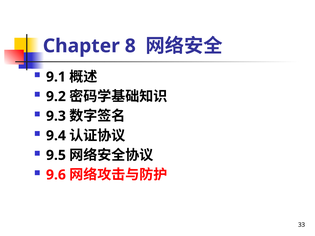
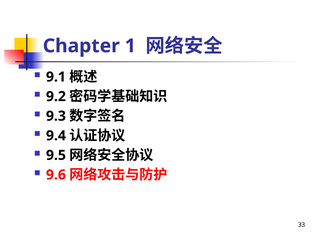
8: 8 -> 1
